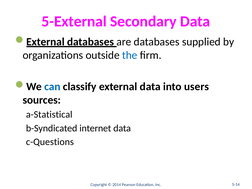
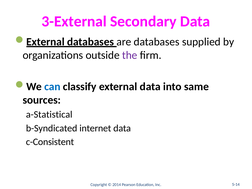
5-External: 5-External -> 3-External
the colour: blue -> purple
users: users -> same
c-Questions: c-Questions -> c-Consistent
